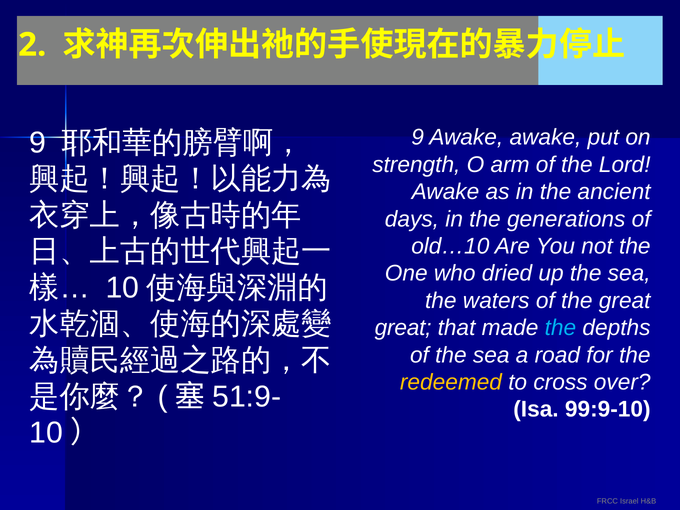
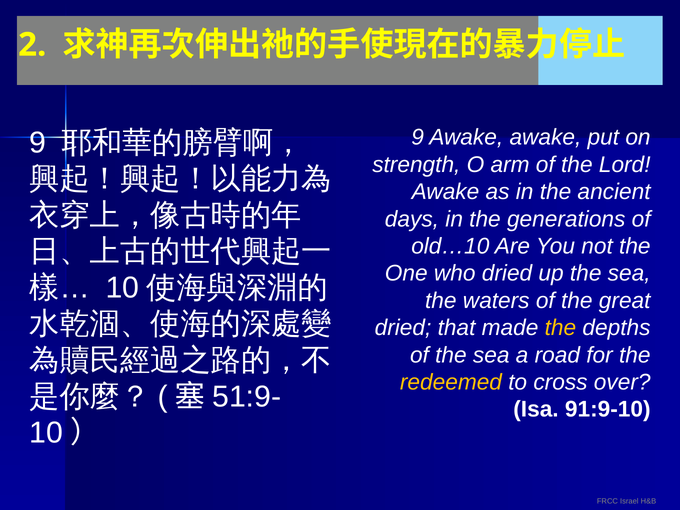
great at (403, 328): great -> dried
the at (560, 328) colour: light blue -> yellow
99:9-10: 99:9-10 -> 91:9-10
